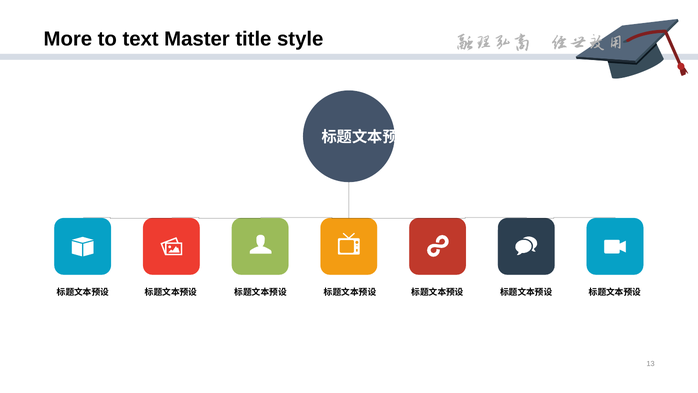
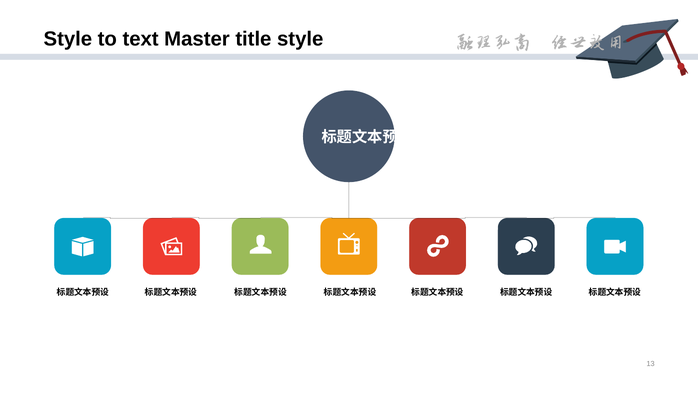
More at (68, 39): More -> Style
